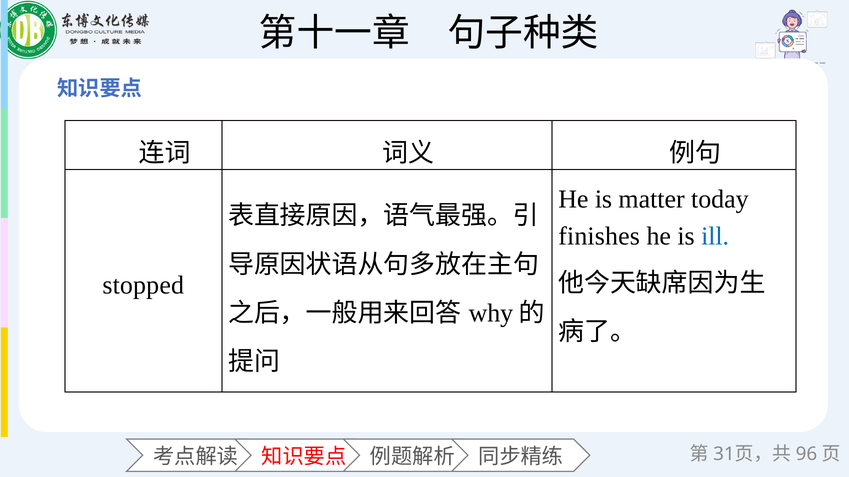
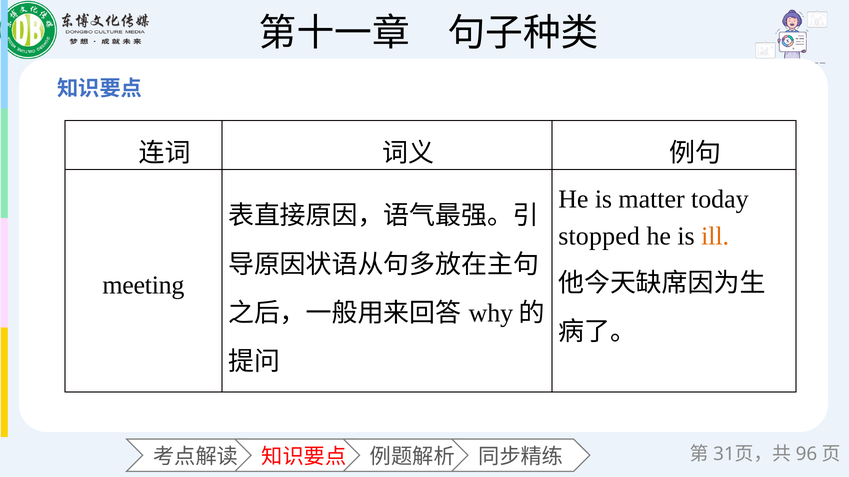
finishes: finishes -> stopped
ill colour: blue -> orange
stopped: stopped -> meeting
